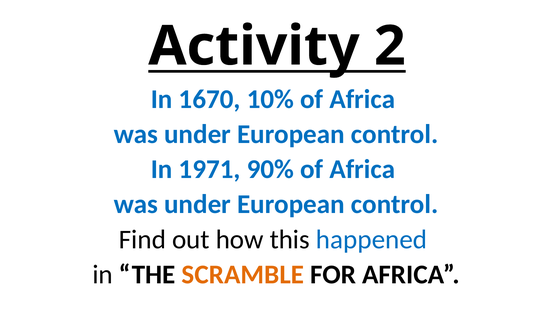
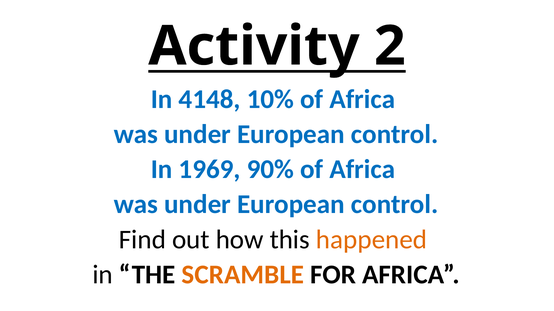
1670: 1670 -> 4148
1971: 1971 -> 1969
happened colour: blue -> orange
